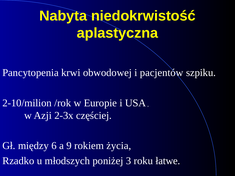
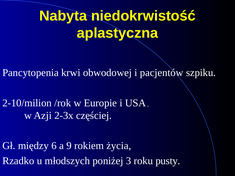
łatwe: łatwe -> pusty
